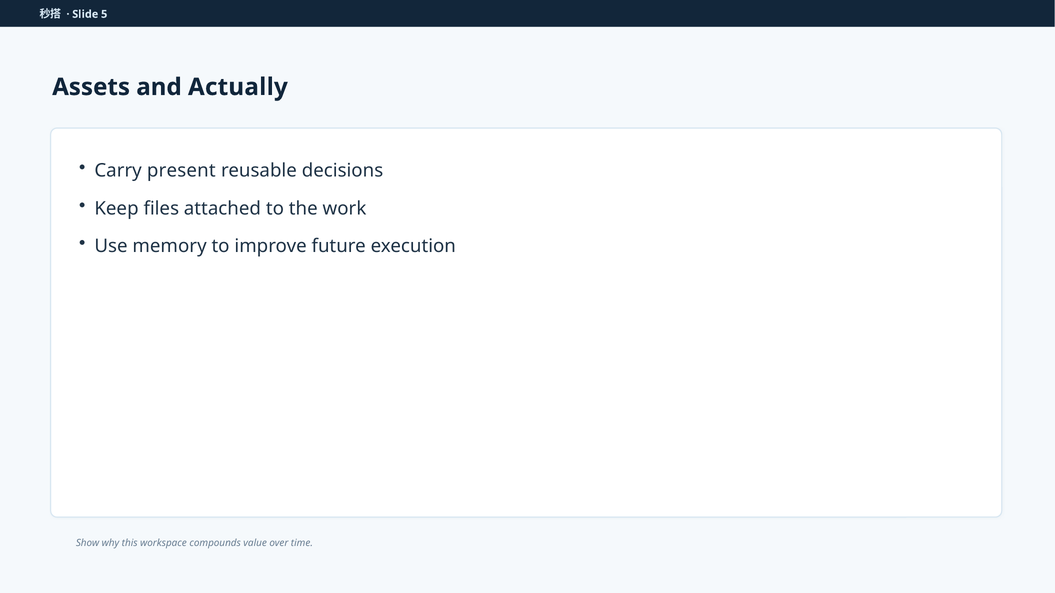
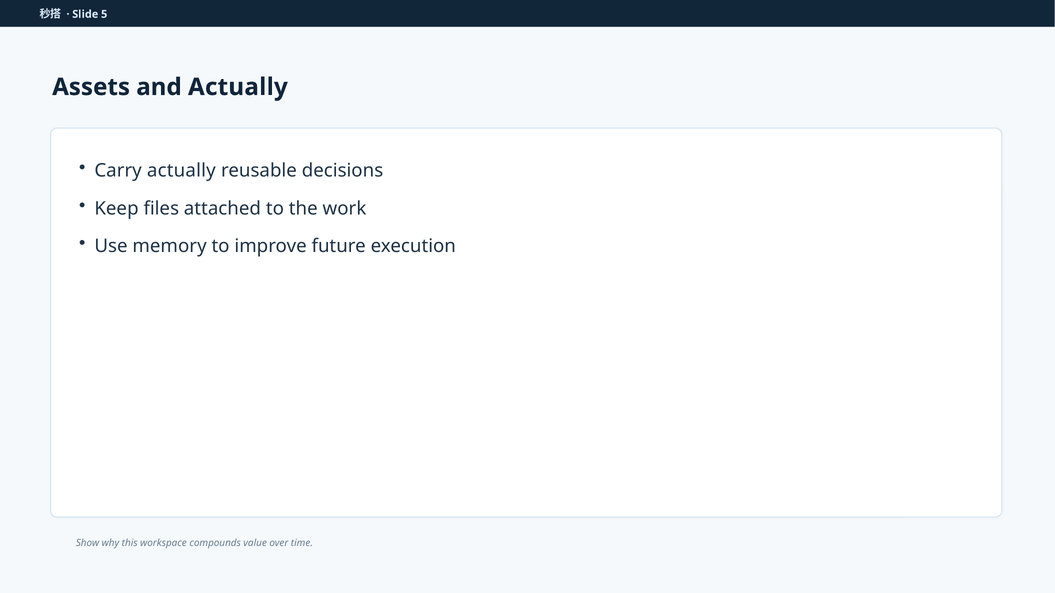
Carry present: present -> actually
